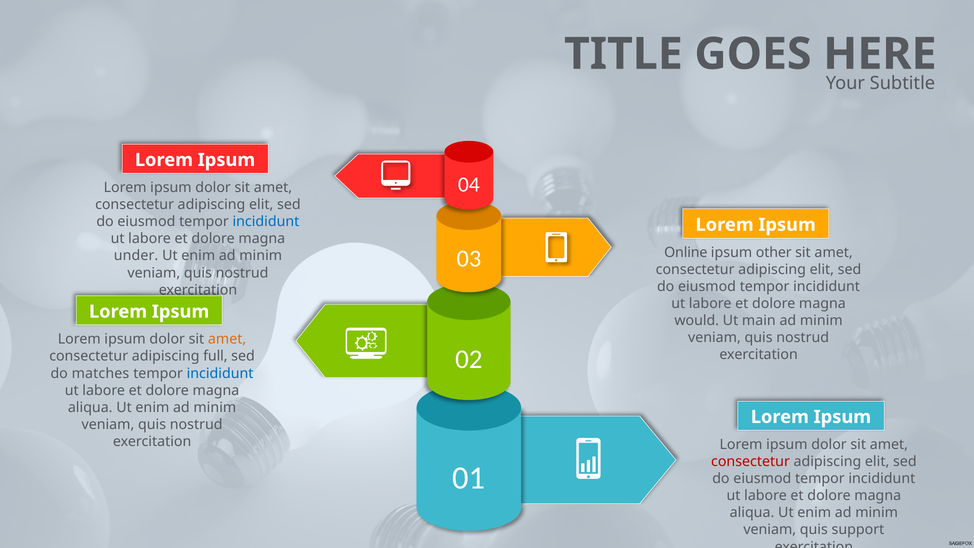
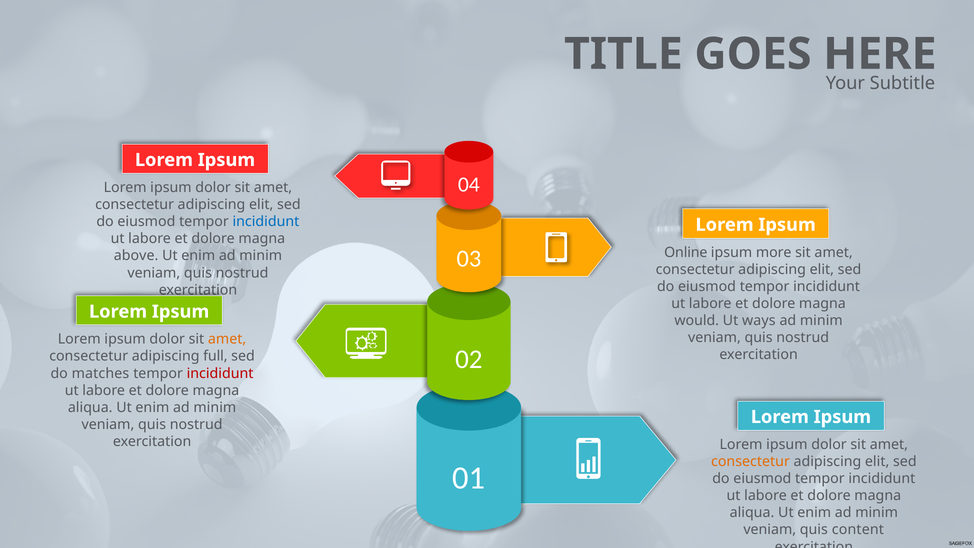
other: other -> more
under: under -> above
main: main -> ways
incididunt at (220, 373) colour: blue -> red
consectetur at (750, 461) colour: red -> orange
support: support -> content
